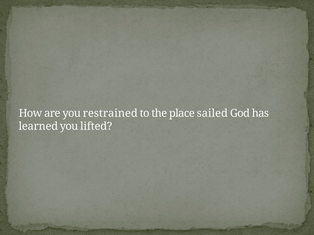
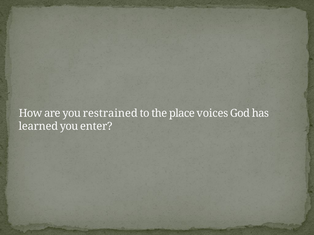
sailed: sailed -> voices
lifted: lifted -> enter
